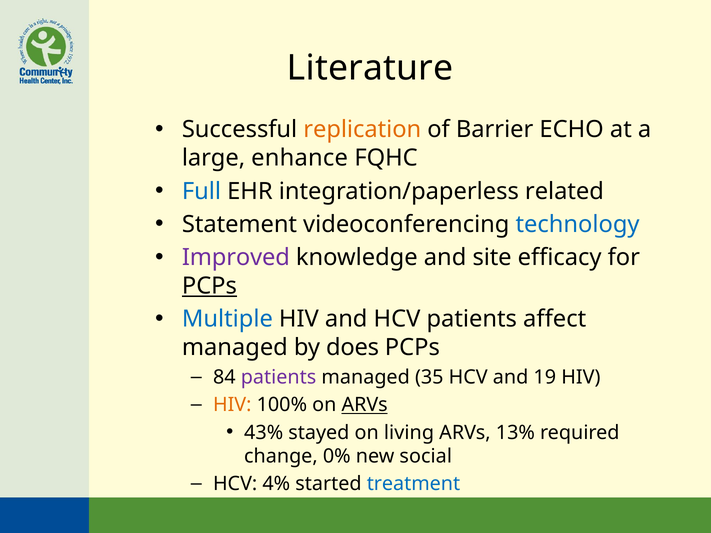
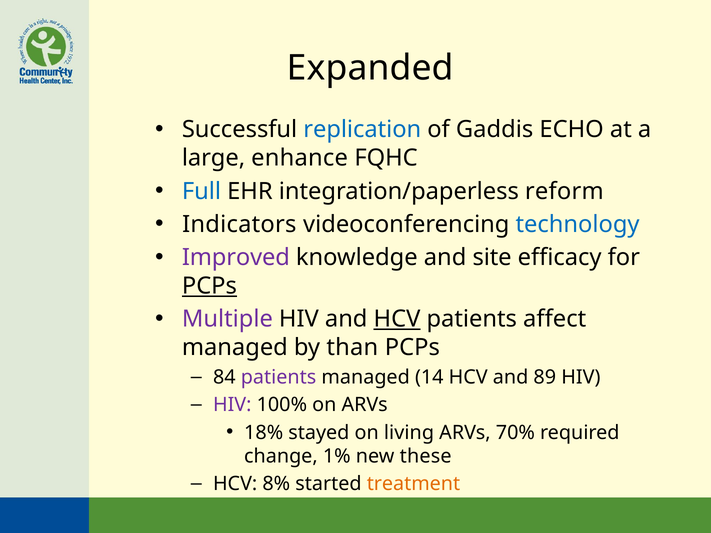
Literature: Literature -> Expanded
replication colour: orange -> blue
Barrier: Barrier -> Gaddis
related: related -> reform
Statement: Statement -> Indicators
Multiple colour: blue -> purple
HCV at (397, 319) underline: none -> present
does: does -> than
35: 35 -> 14
19: 19 -> 89
HIV at (232, 405) colour: orange -> purple
ARVs at (365, 405) underline: present -> none
43%: 43% -> 18%
13%: 13% -> 70%
0%: 0% -> 1%
social: social -> these
4%: 4% -> 8%
treatment colour: blue -> orange
